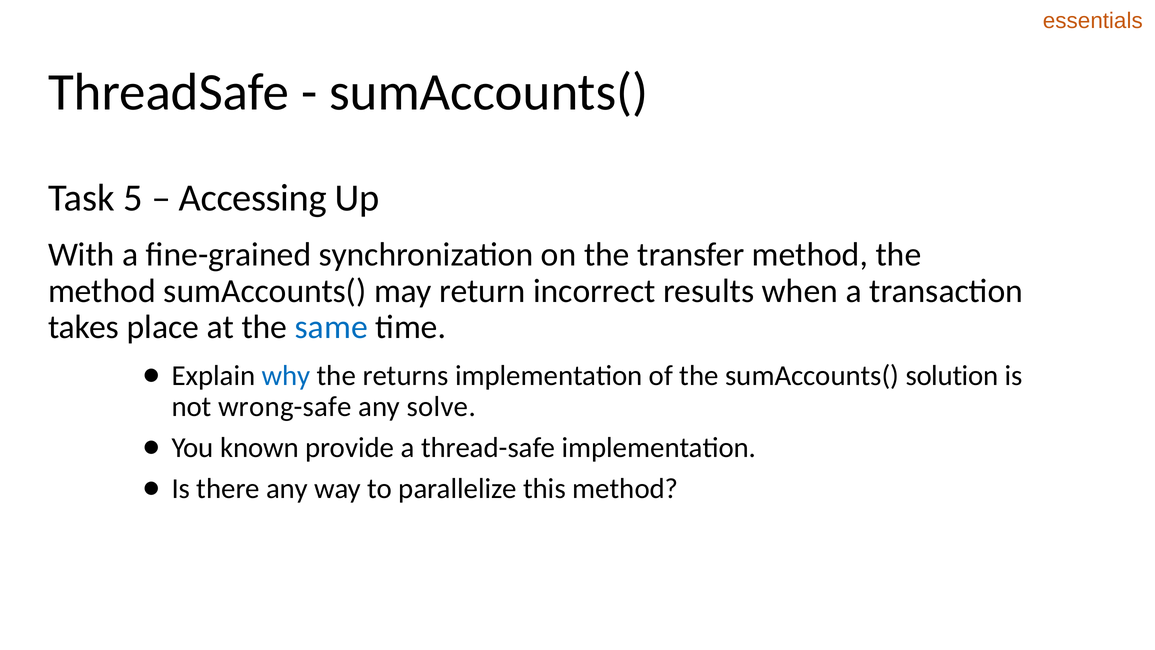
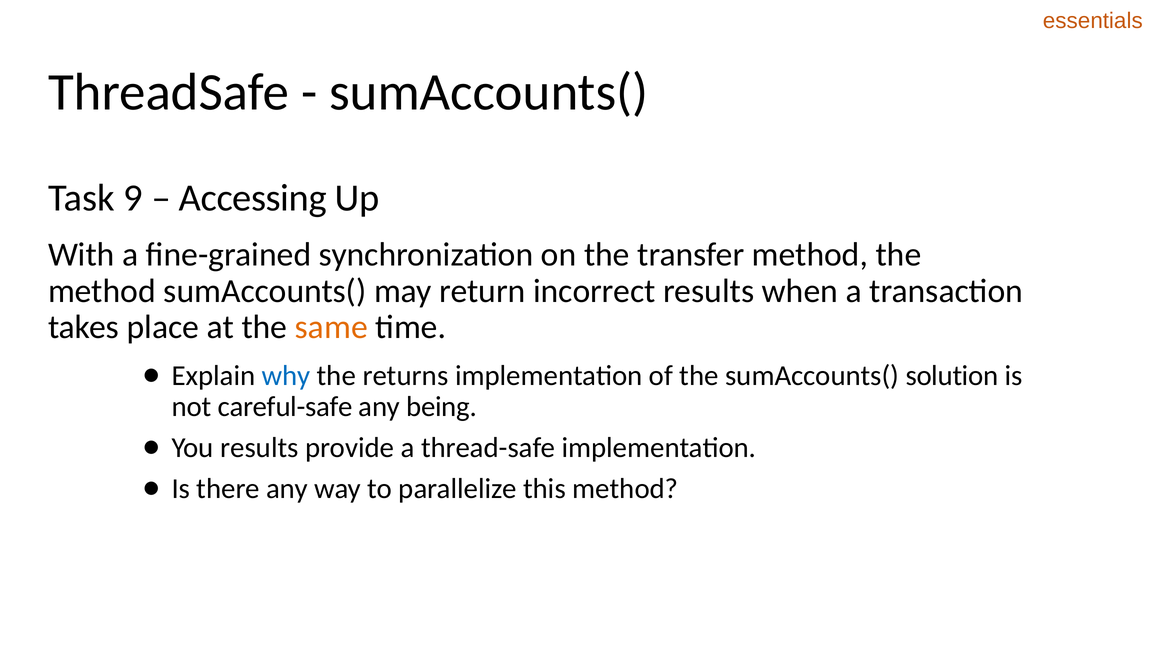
5: 5 -> 9
same colour: blue -> orange
wrong-safe: wrong-safe -> careful-safe
solve: solve -> being
You known: known -> results
